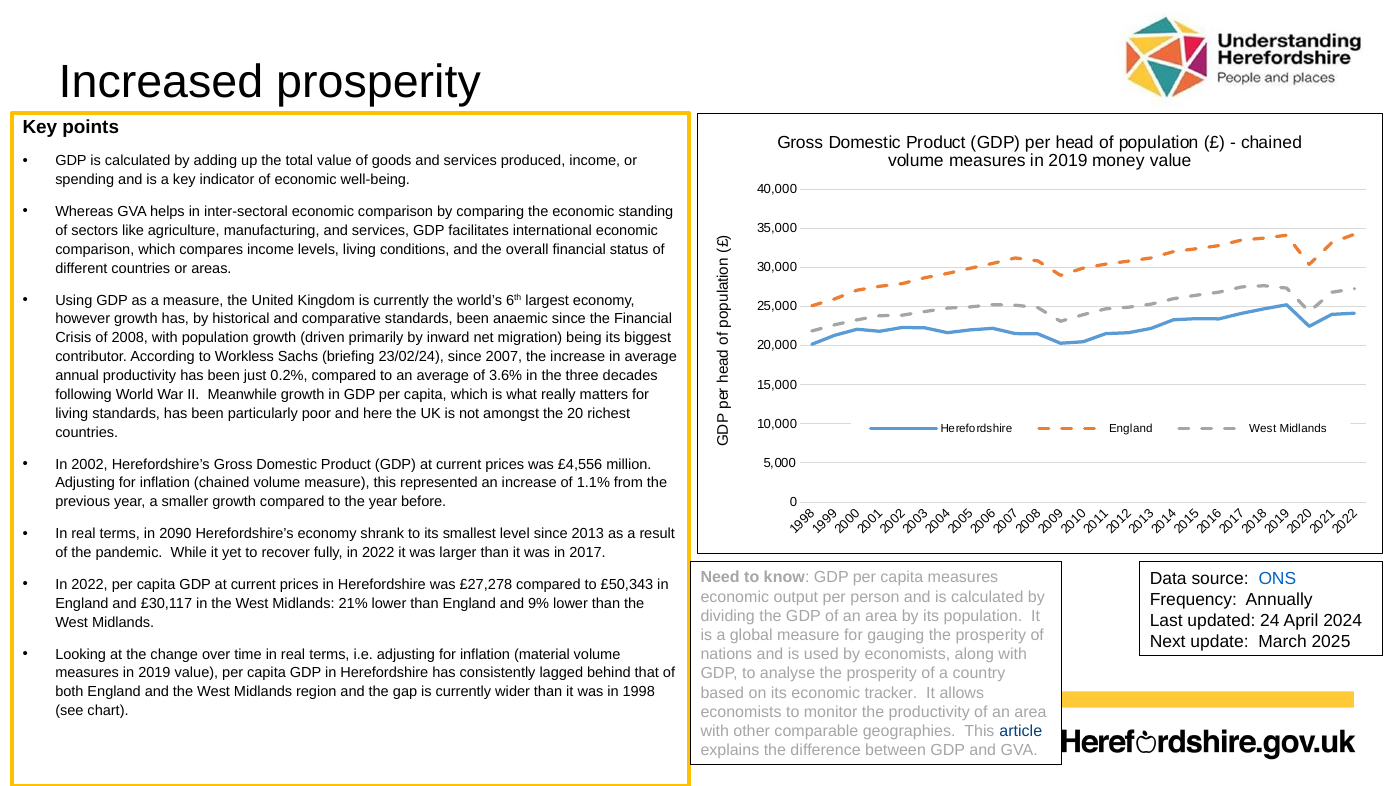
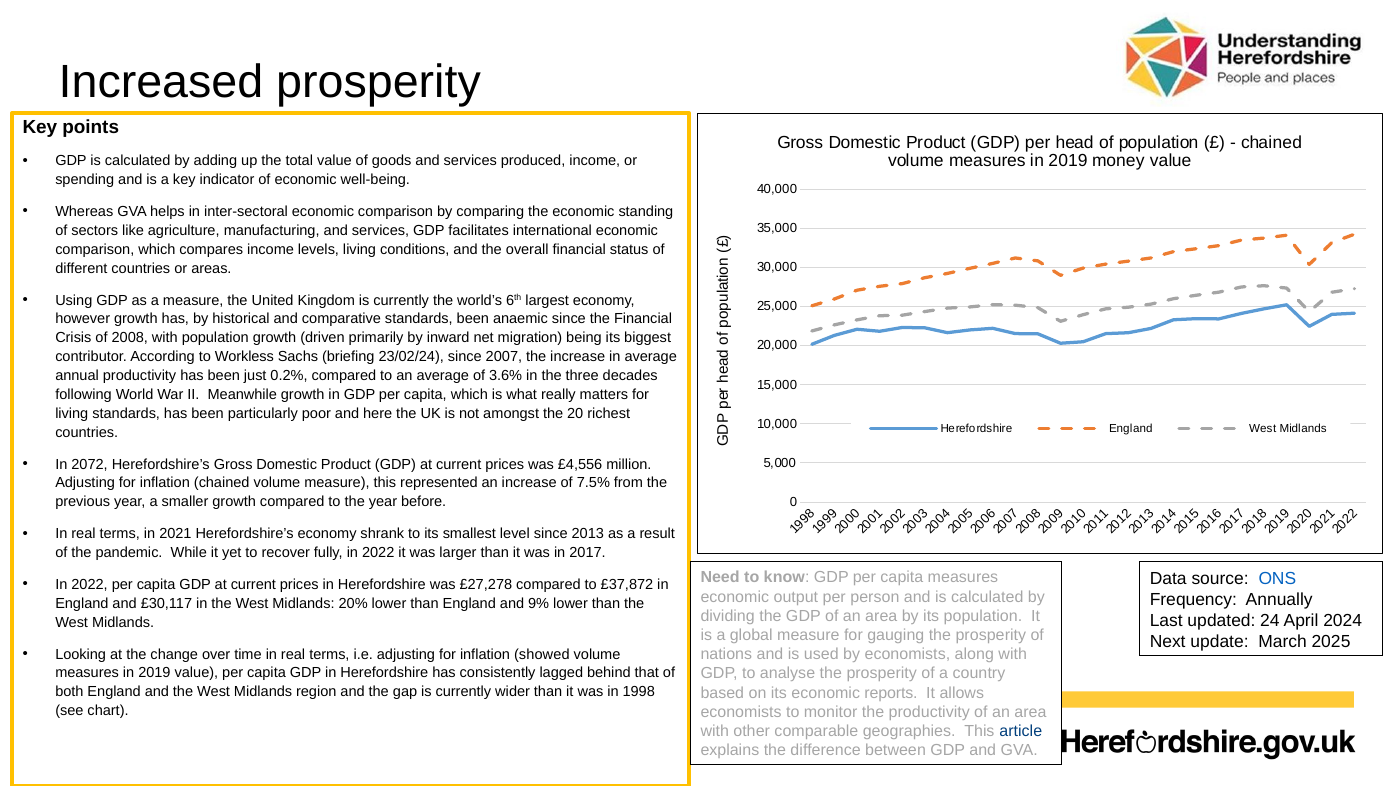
2002: 2002 -> 2072
1.1%: 1.1% -> 7.5%
2090: 2090 -> 2021
£50,343: £50,343 -> £37,872
21%: 21% -> 20%
material: material -> showed
tracker: tracker -> reports
